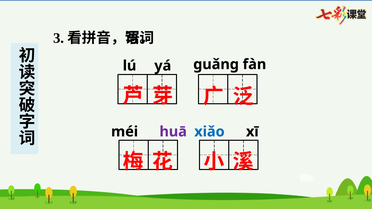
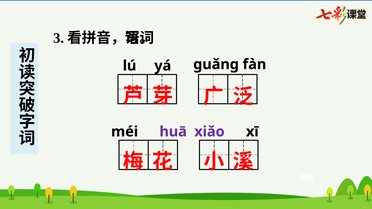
xiǎo colour: blue -> purple
